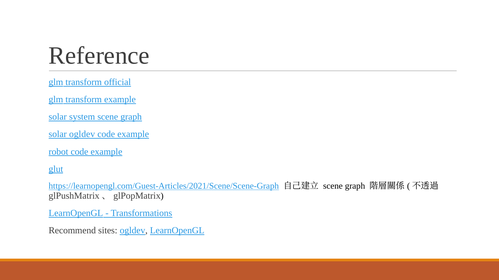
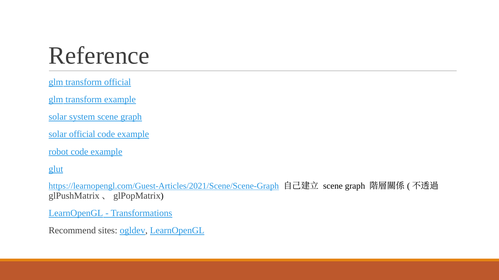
solar ogldev: ogldev -> official
